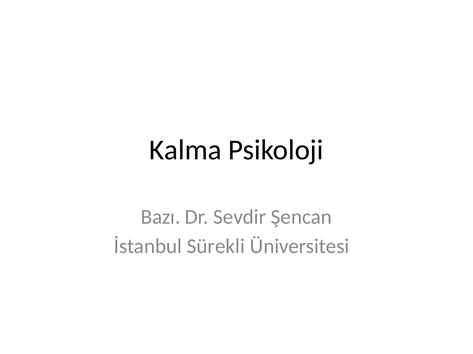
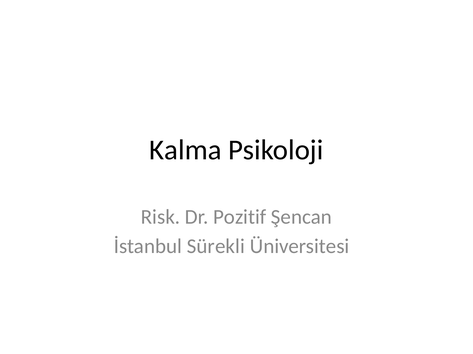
Bazı: Bazı -> Risk
Sevdir: Sevdir -> Pozitif
